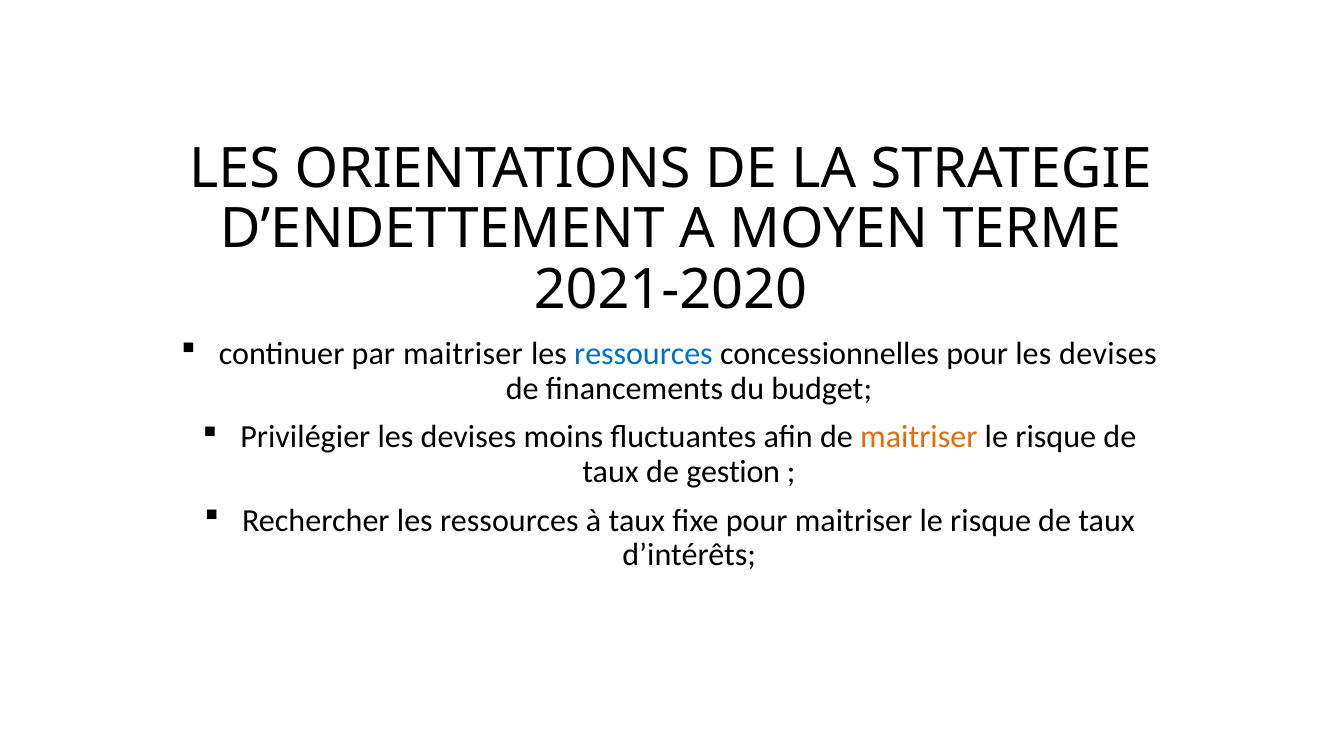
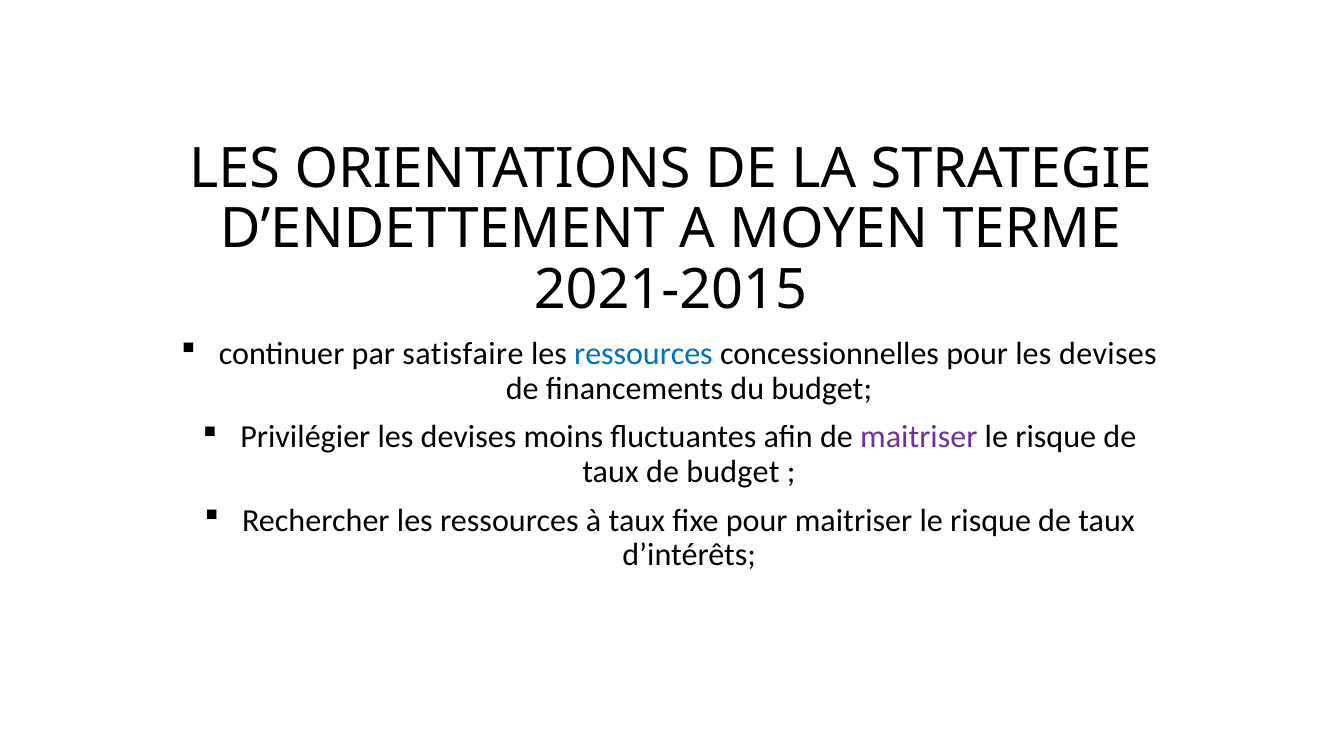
2021-2020: 2021-2020 -> 2021-2015
par maitriser: maitriser -> satisfaire
maitriser at (919, 437) colour: orange -> purple
de gestion: gestion -> budget
